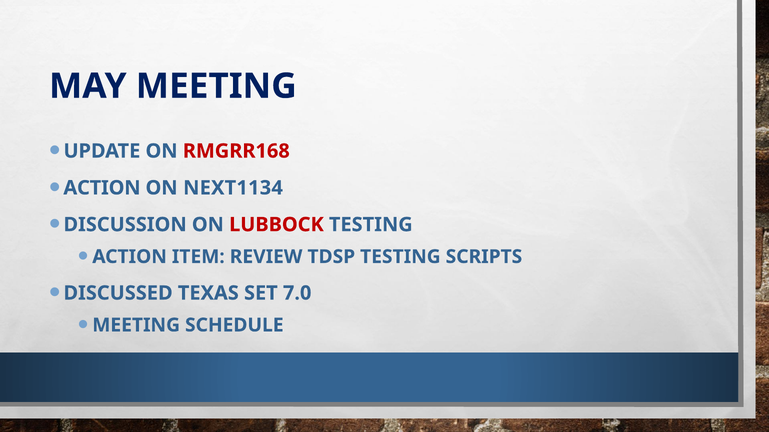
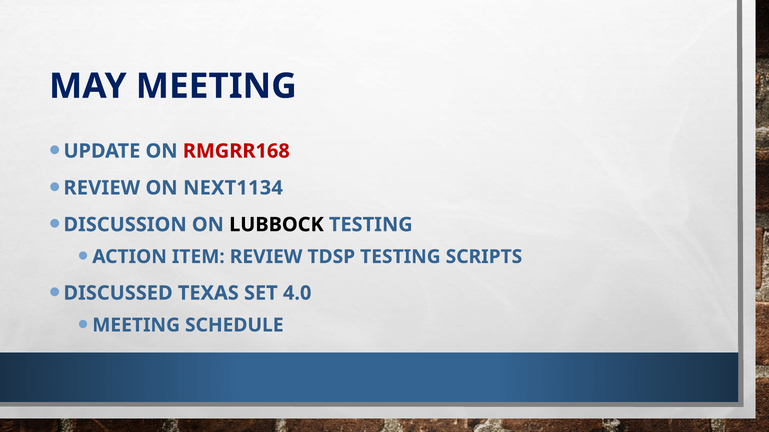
ACTION at (102, 188): ACTION -> REVIEW
LUBBOCK colour: red -> black
7.0: 7.0 -> 4.0
